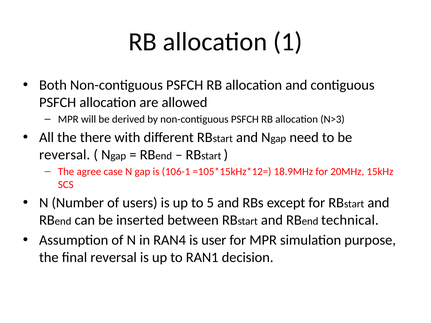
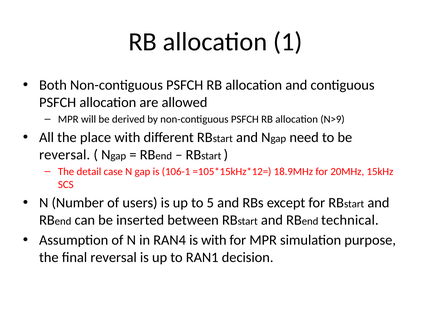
N>3: N>3 -> N>9
there: there -> place
agree: agree -> detail
is user: user -> with
